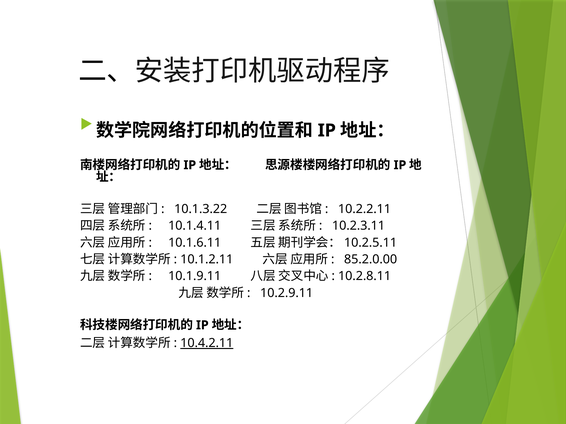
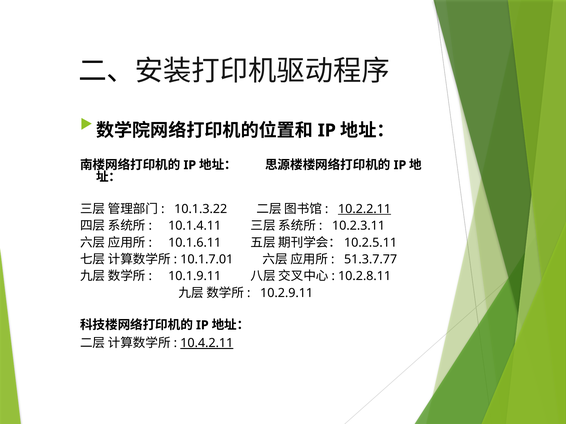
10.2.2.11 underline: none -> present
10.1.2.11: 10.1.2.11 -> 10.1.7.01
85.2.0.00: 85.2.0.00 -> 51.3.7.77
